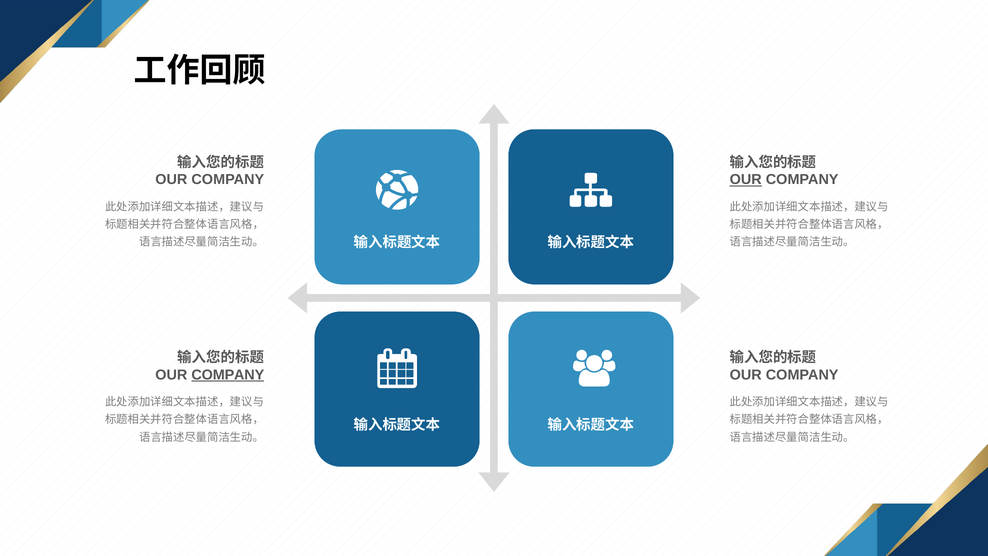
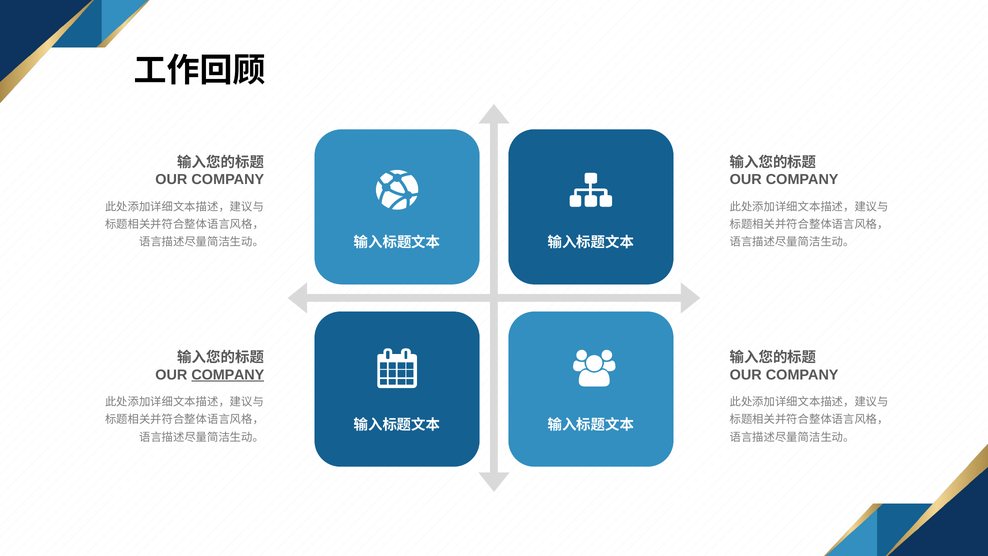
OUR at (746, 180) underline: present -> none
